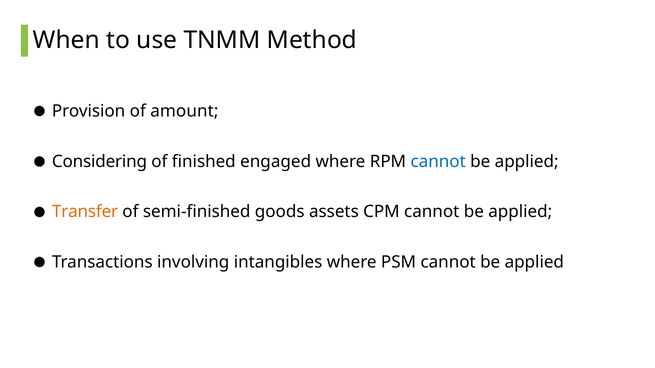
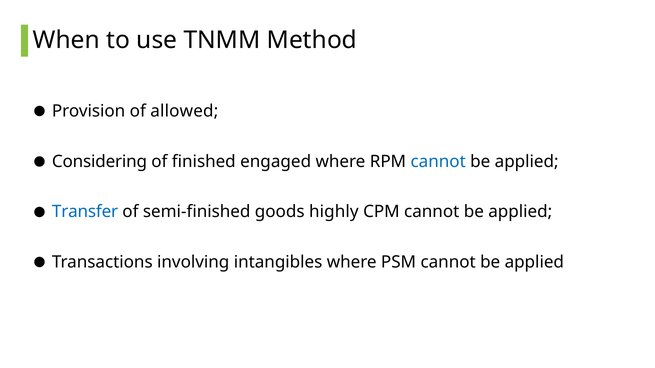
amount: amount -> allowed
Transfer colour: orange -> blue
assets: assets -> highly
